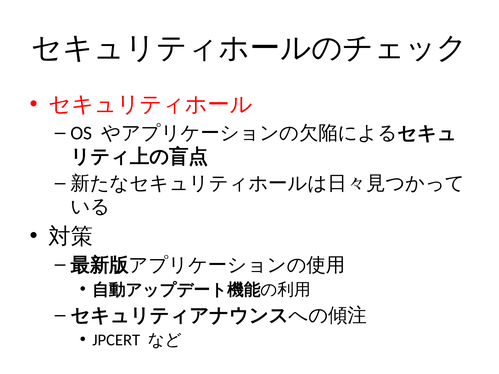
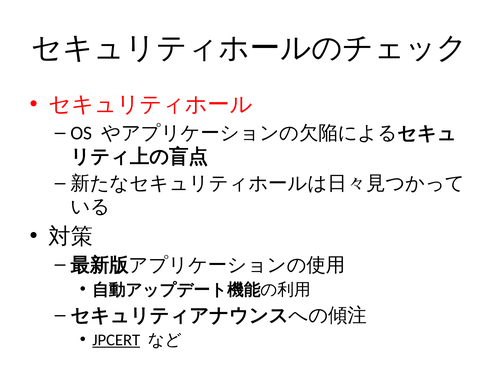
JPCERT underline: none -> present
